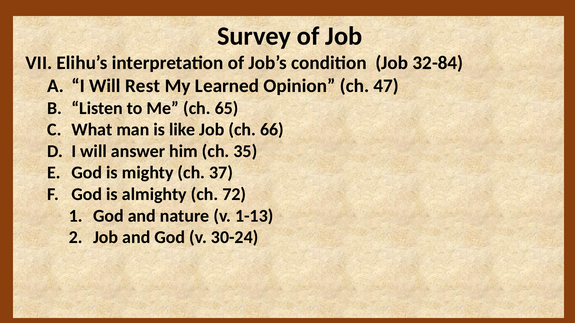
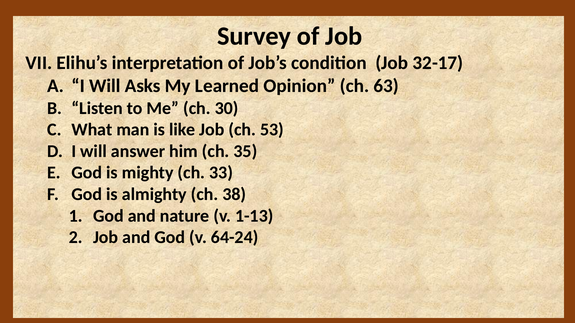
32-84: 32-84 -> 32-17
Rest: Rest -> Asks
47: 47 -> 63
65: 65 -> 30
66: 66 -> 53
37: 37 -> 33
72: 72 -> 38
30-24: 30-24 -> 64-24
